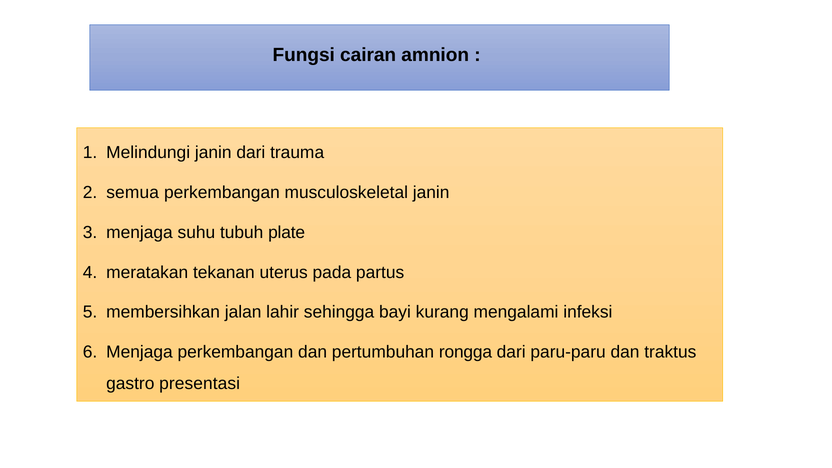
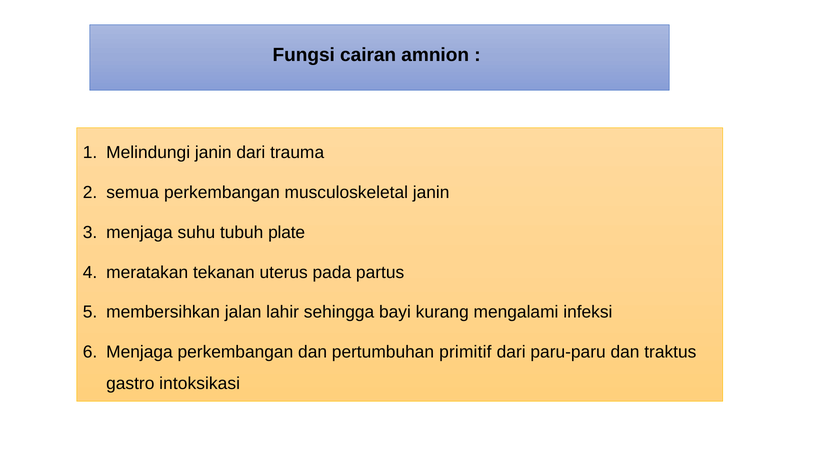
rongga: rongga -> primitif
presentasi: presentasi -> intoksikasi
